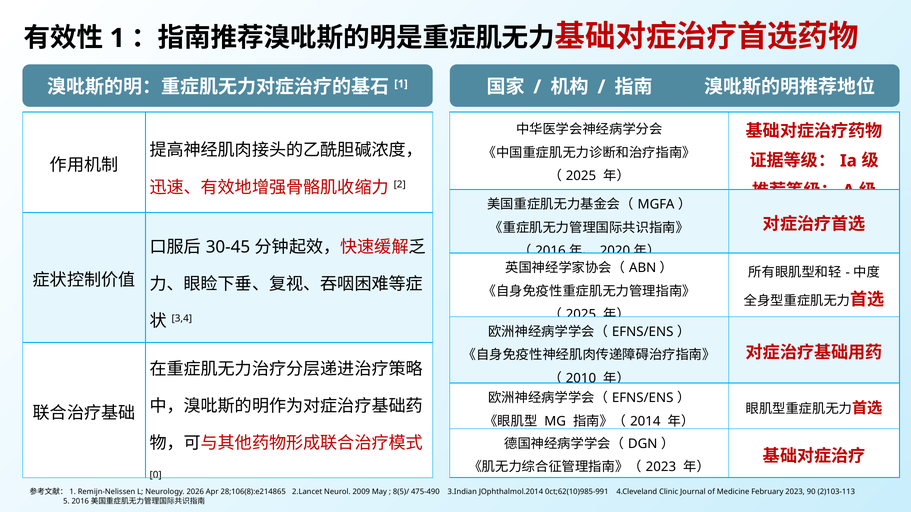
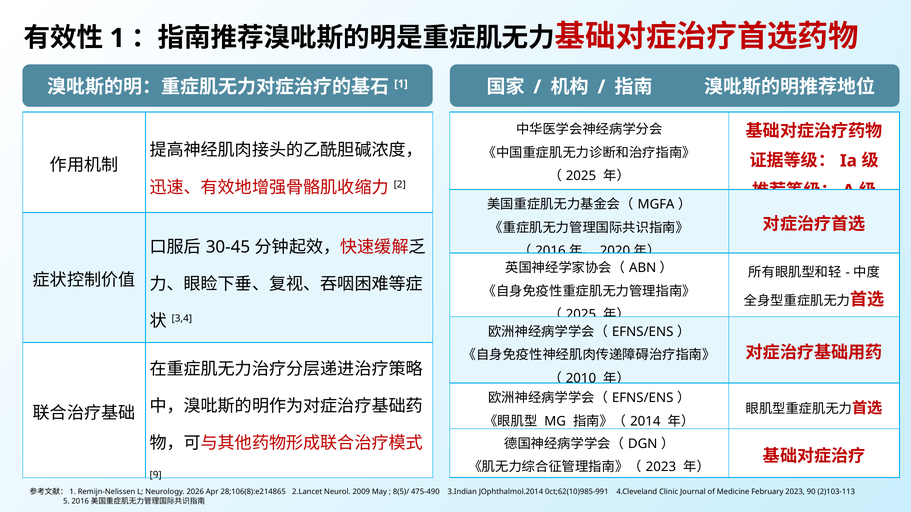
0: 0 -> 9
